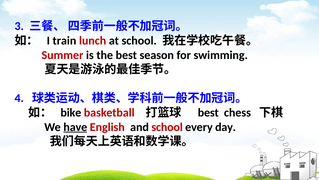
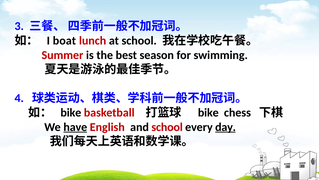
train: train -> boat
best at (208, 112): best -> bike
day underline: none -> present
